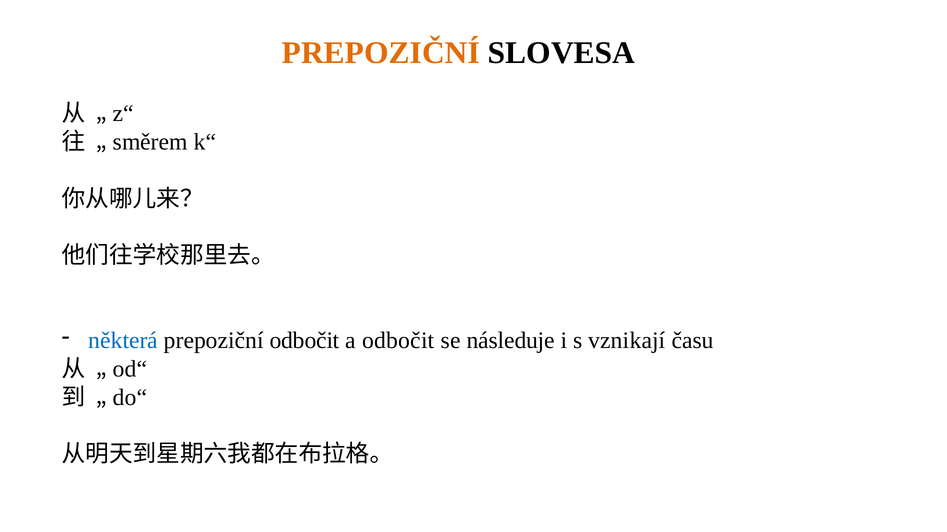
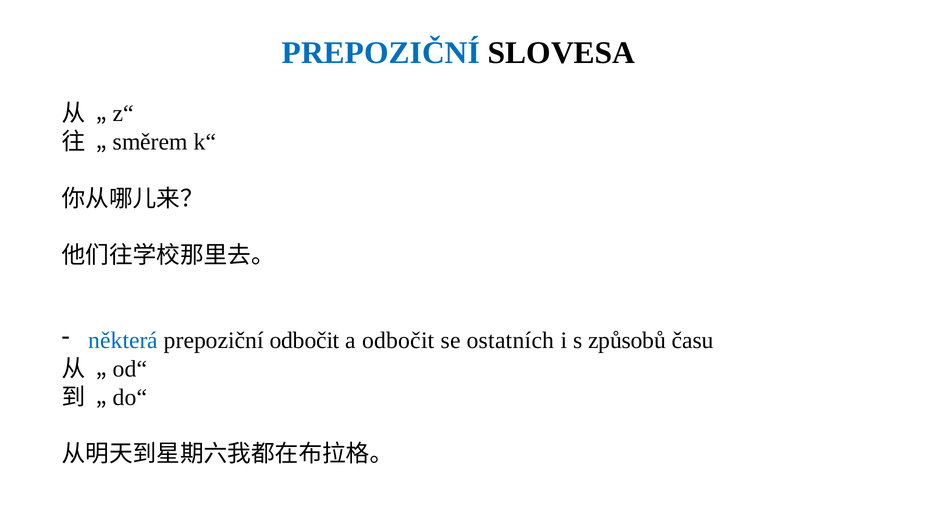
PREPOZIČNÍ at (381, 53) colour: orange -> blue
následuje: následuje -> ostatních
vznikají: vznikají -> způsobů
